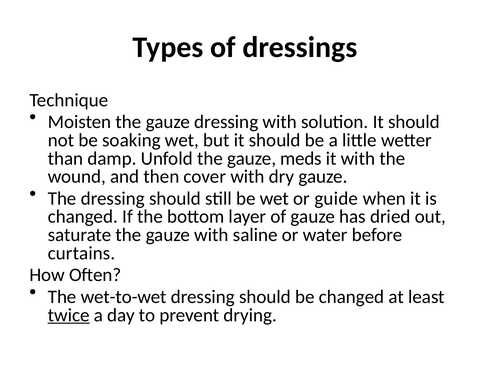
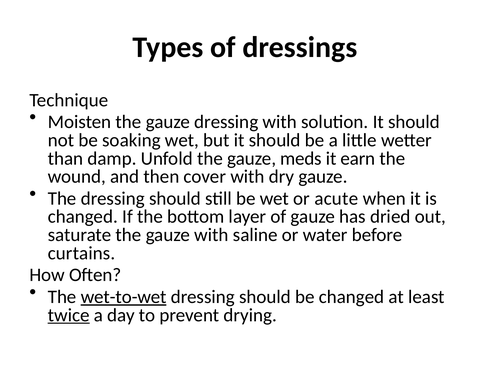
it with: with -> earn
guide: guide -> acute
wet-to-wet underline: none -> present
